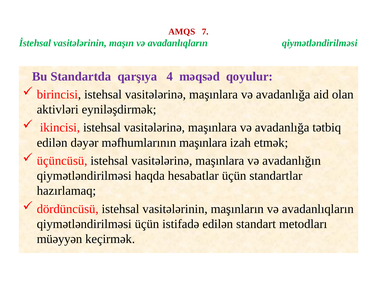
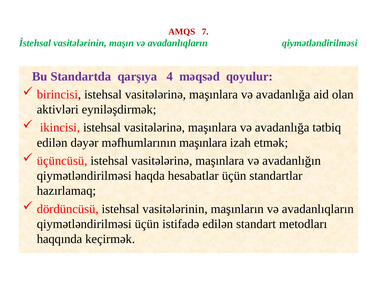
müəyyən: müəyyən -> haqqında
